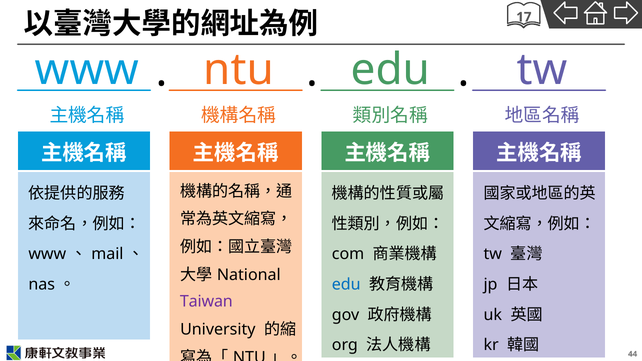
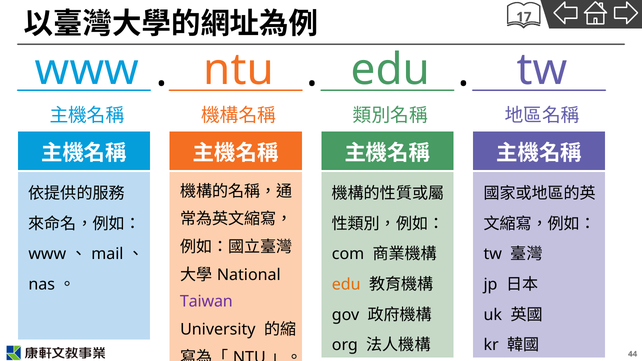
edu at (346, 285) colour: blue -> orange
